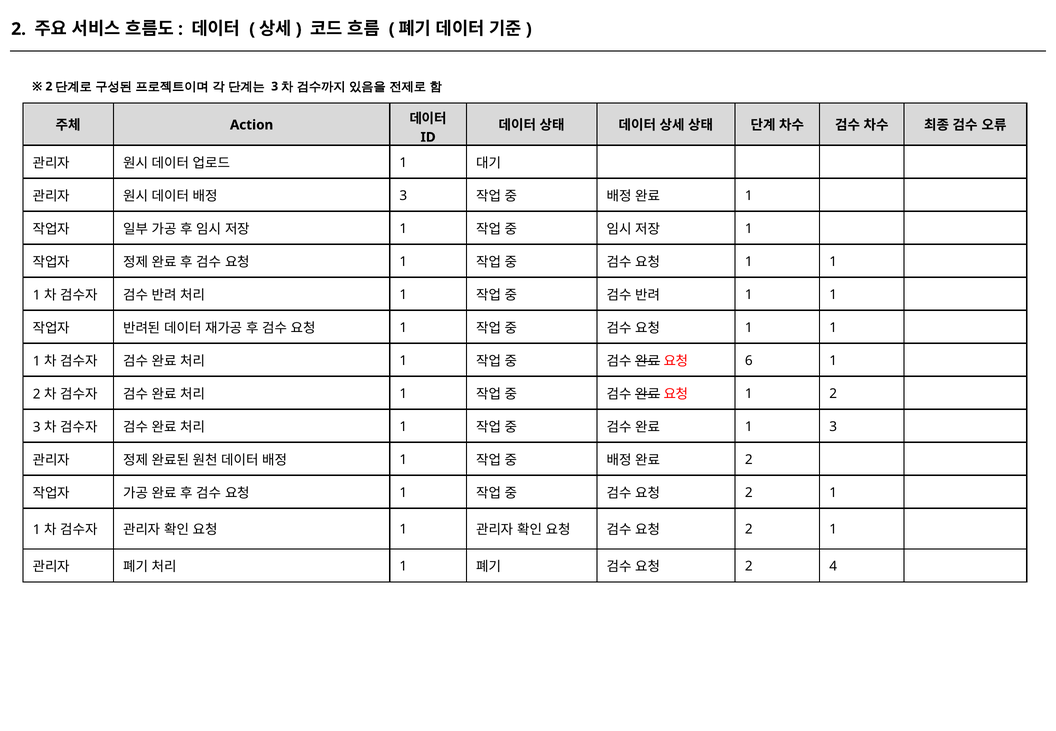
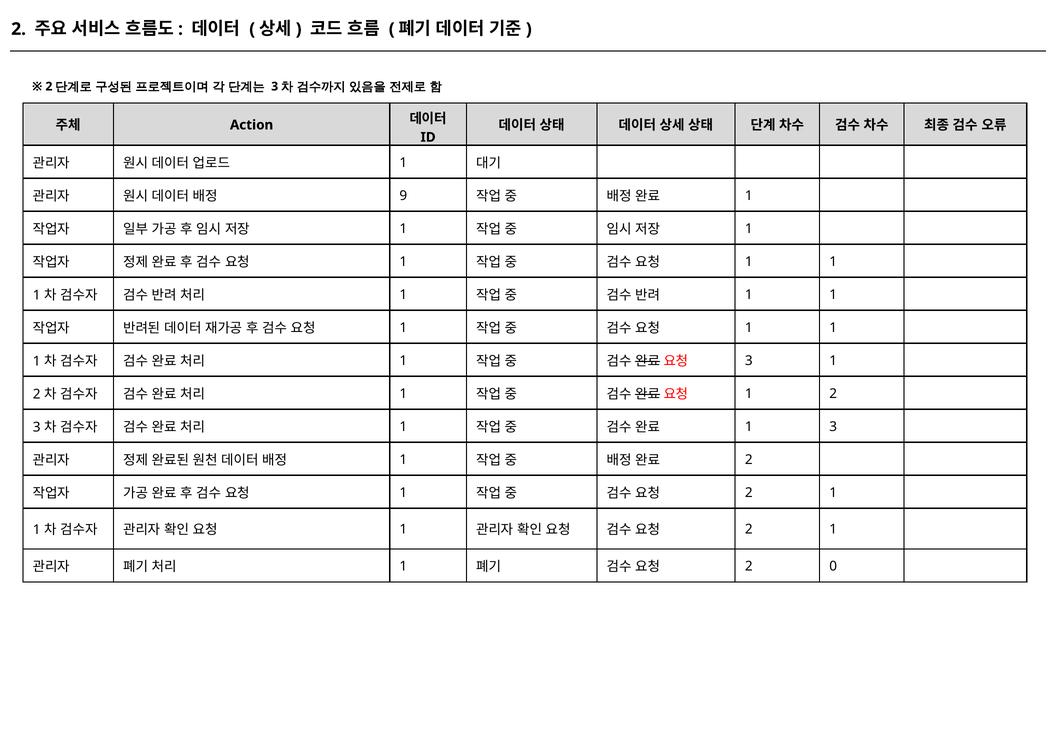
3 at (403, 196): 3 -> 9
6 at (749, 361): 6 -> 3
4: 4 -> 0
